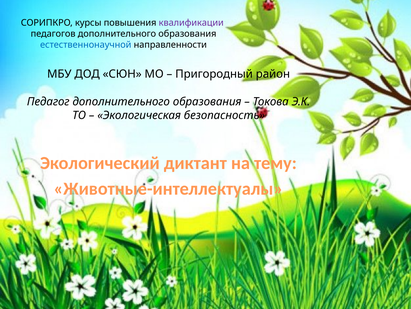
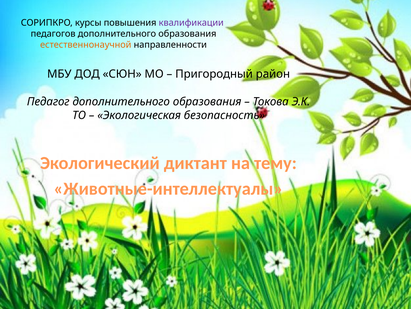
естественнонаучной colour: blue -> orange
